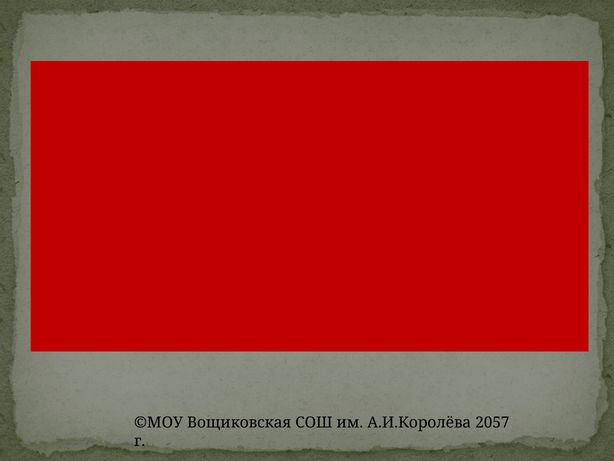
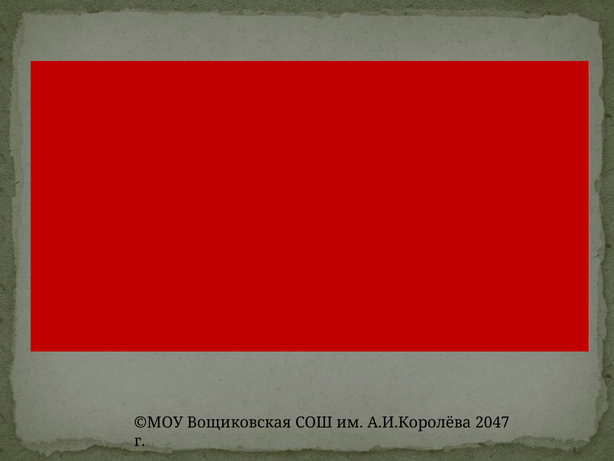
2057: 2057 -> 2047
